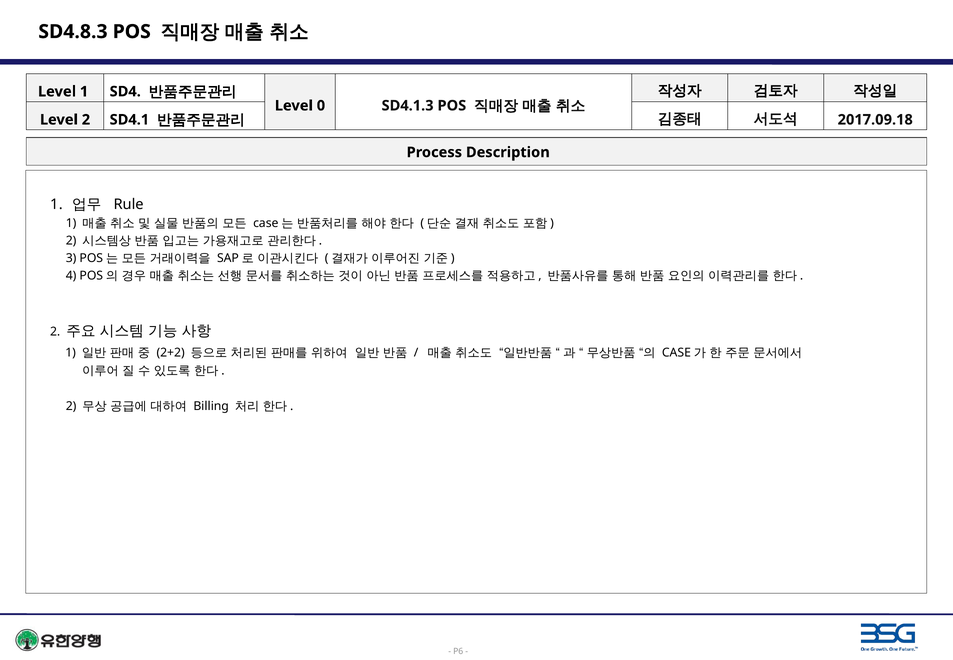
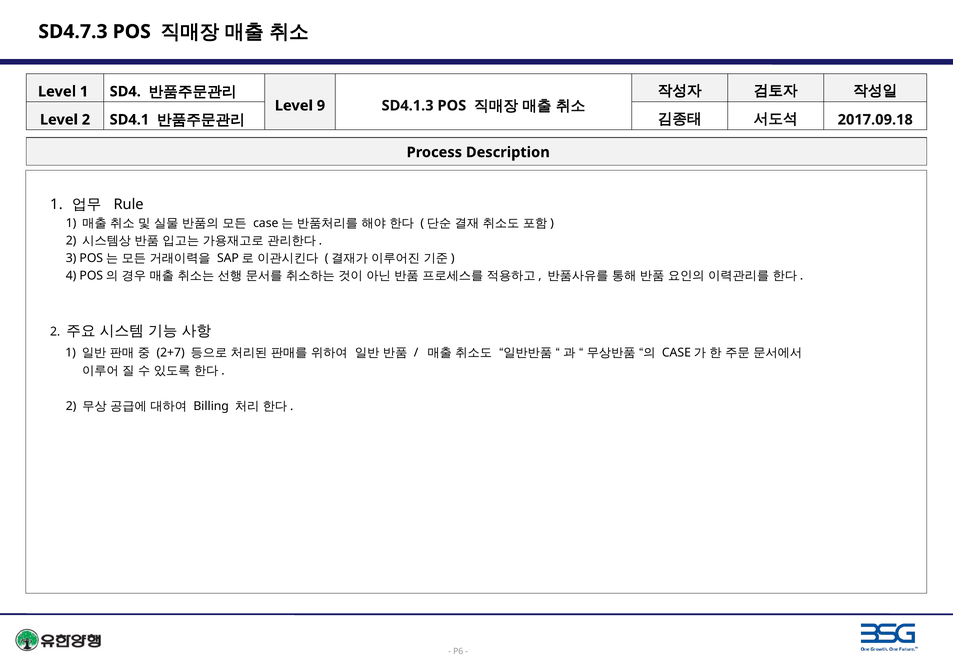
SD4.8.3: SD4.8.3 -> SD4.7.3
0: 0 -> 9
2+2: 2+2 -> 2+7
